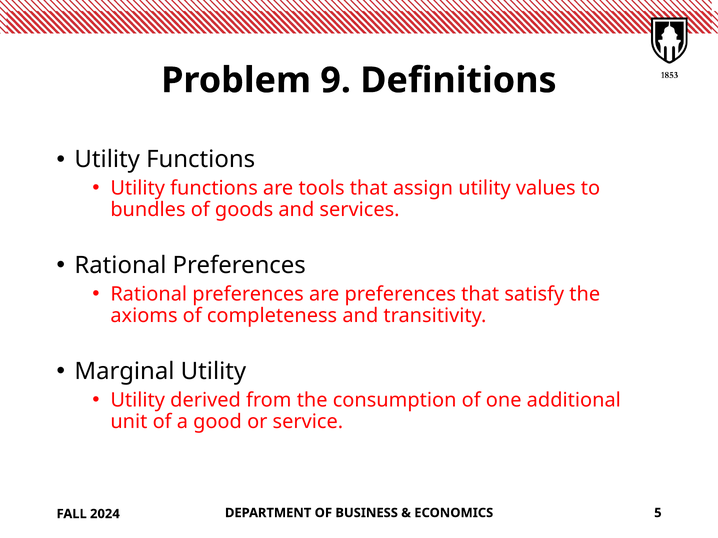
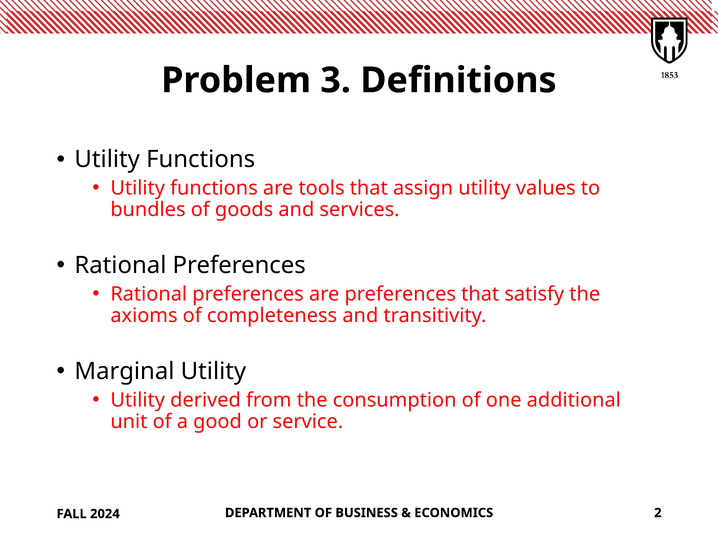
9: 9 -> 3
5: 5 -> 2
